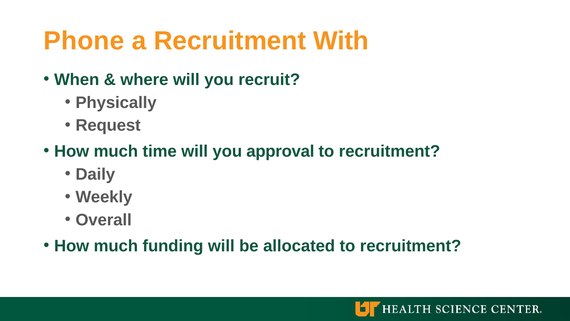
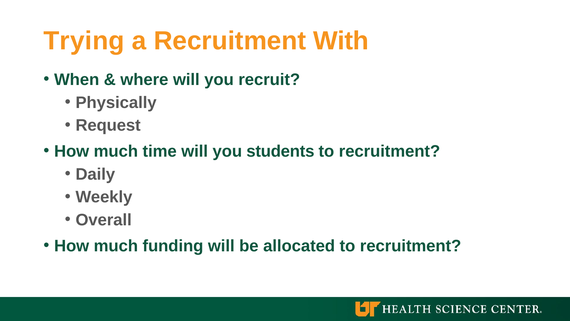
Phone: Phone -> Trying
approval: approval -> students
